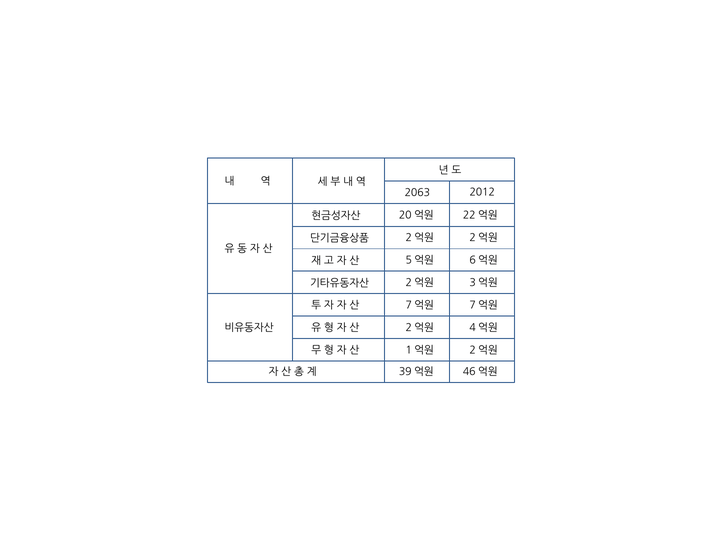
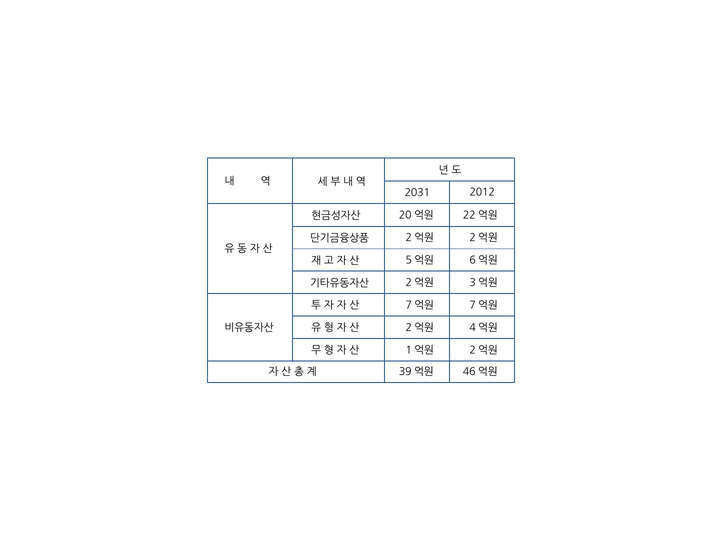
2063: 2063 -> 2031
